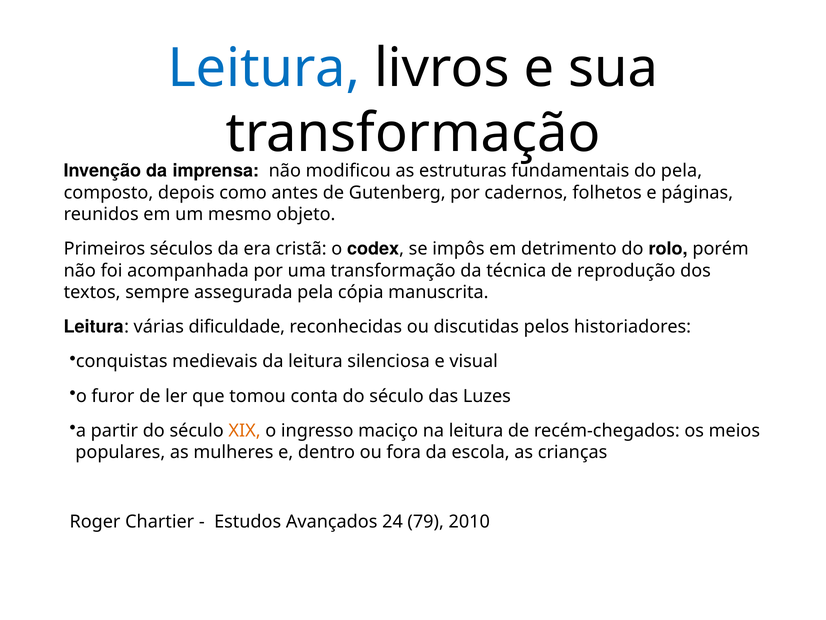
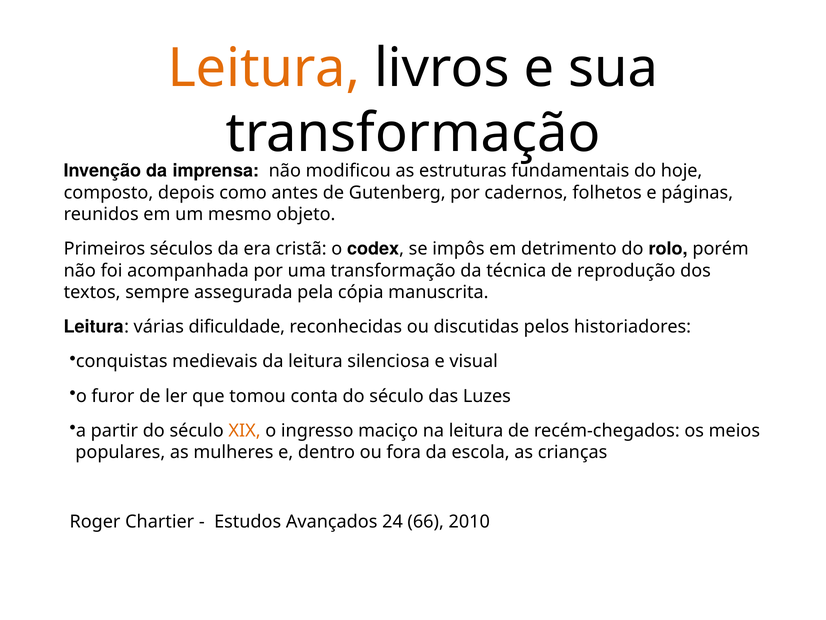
Leitura at (264, 68) colour: blue -> orange
do pela: pela -> hoje
79: 79 -> 66
